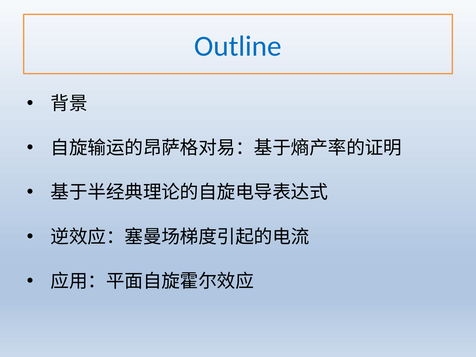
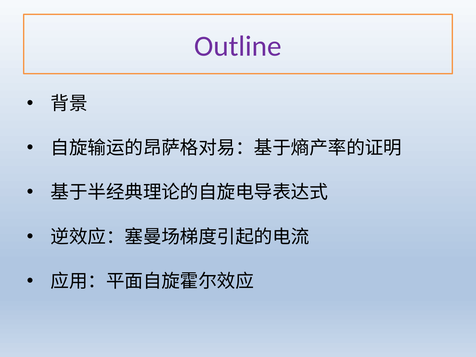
Outline colour: blue -> purple
